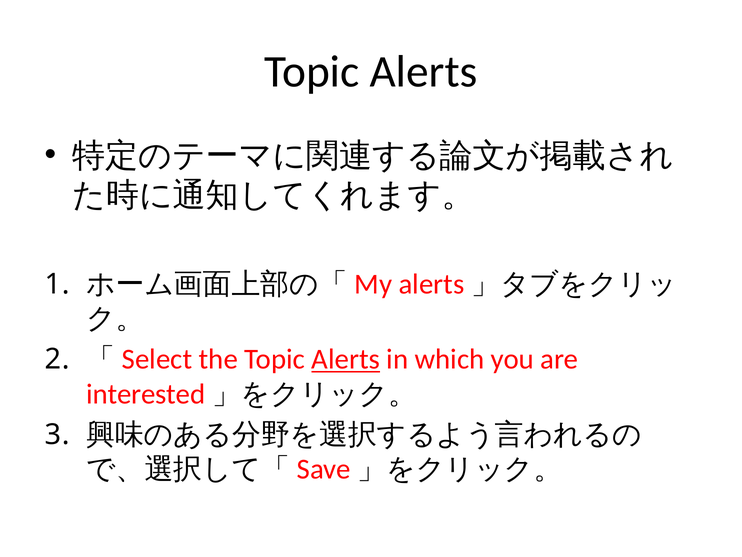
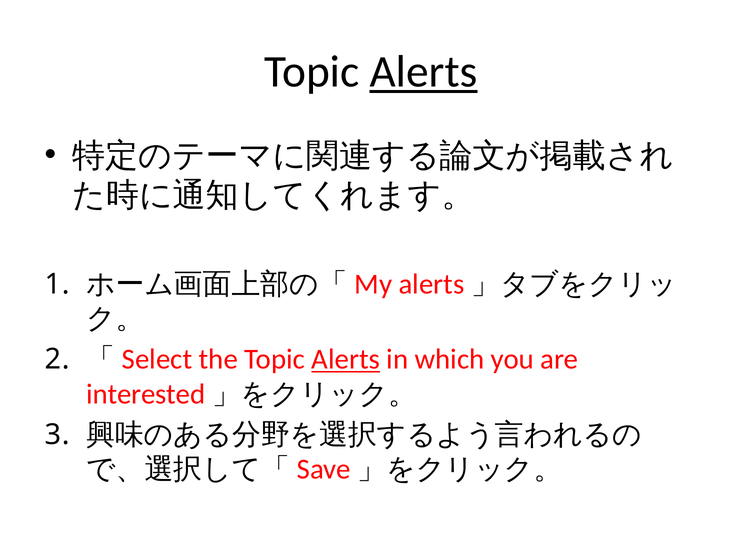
Alerts at (424, 72) underline: none -> present
